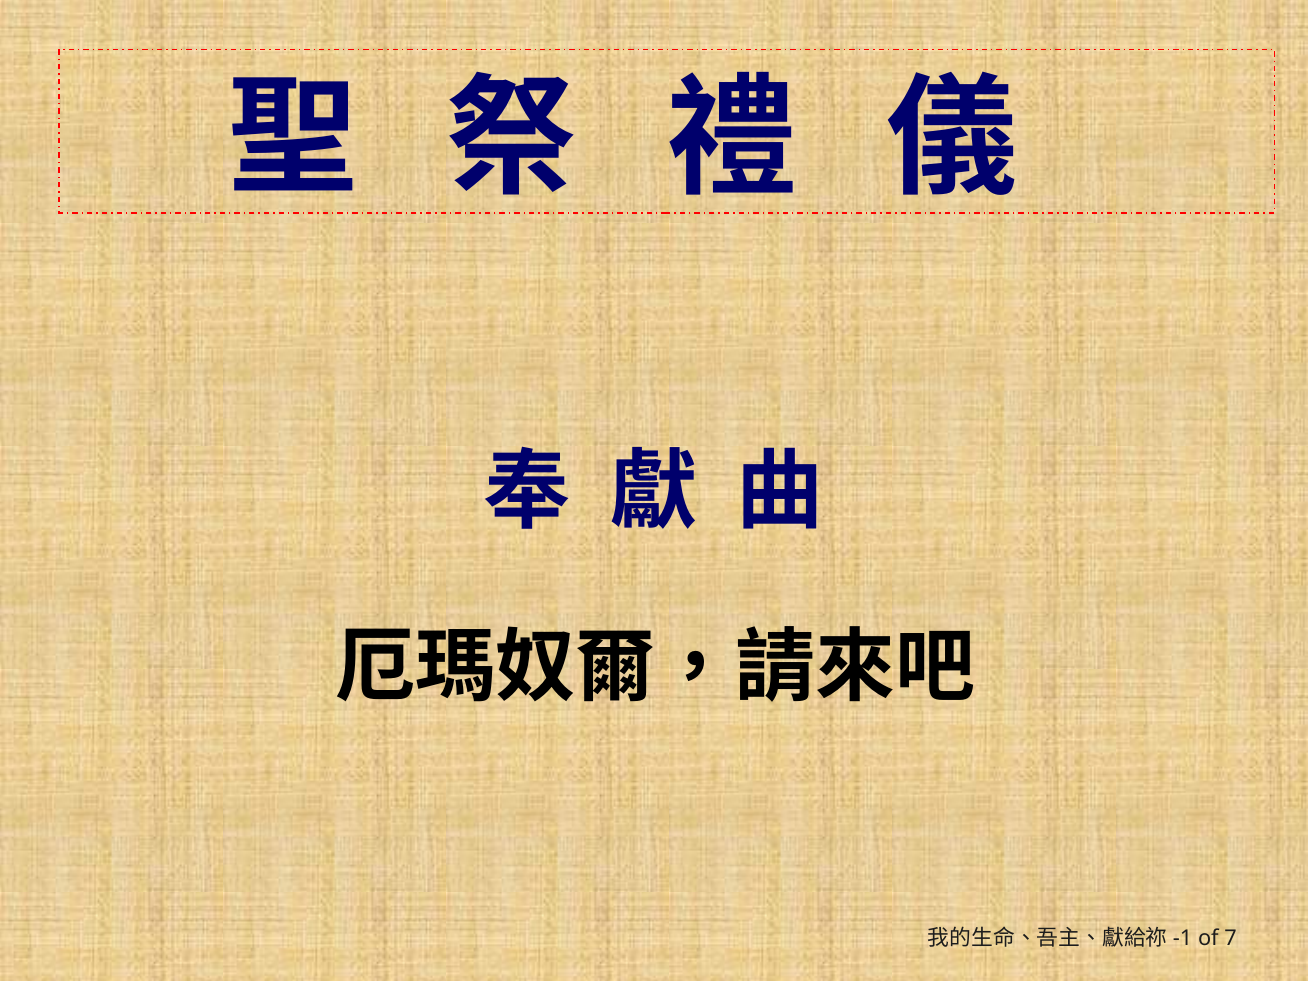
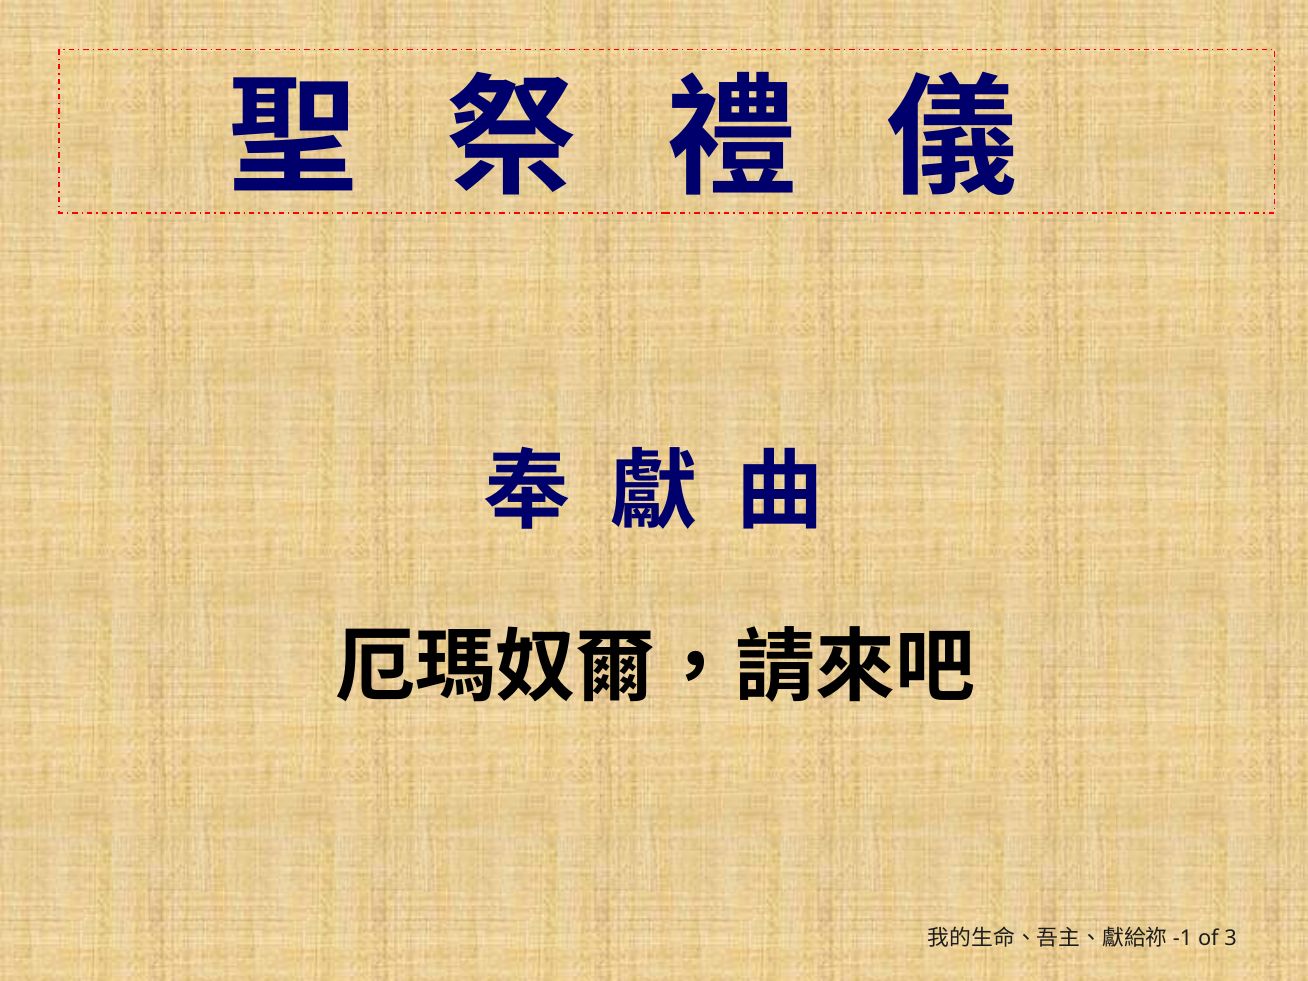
7: 7 -> 3
